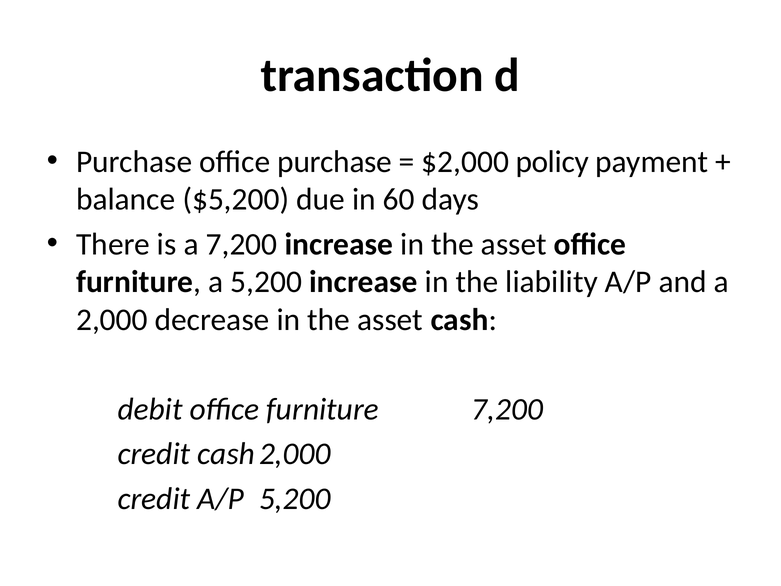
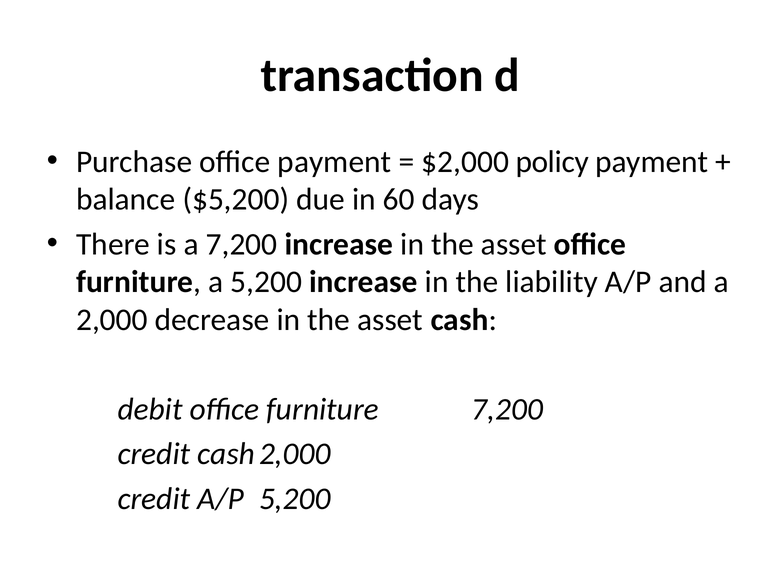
office purchase: purchase -> payment
